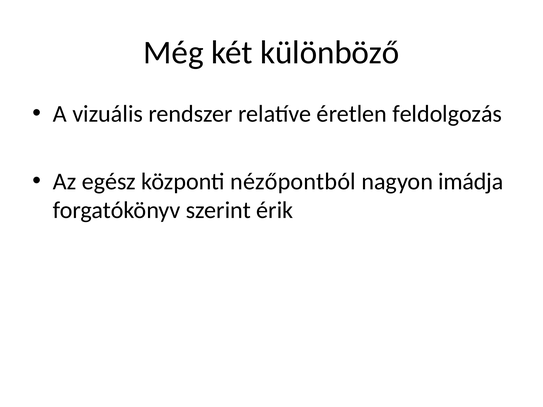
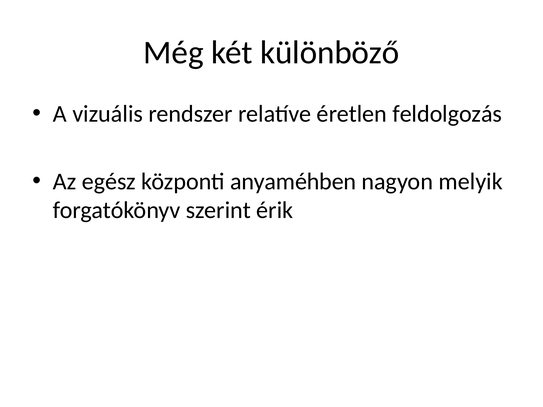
nézőpontból: nézőpontból -> anyaméhben
imádja: imádja -> melyik
